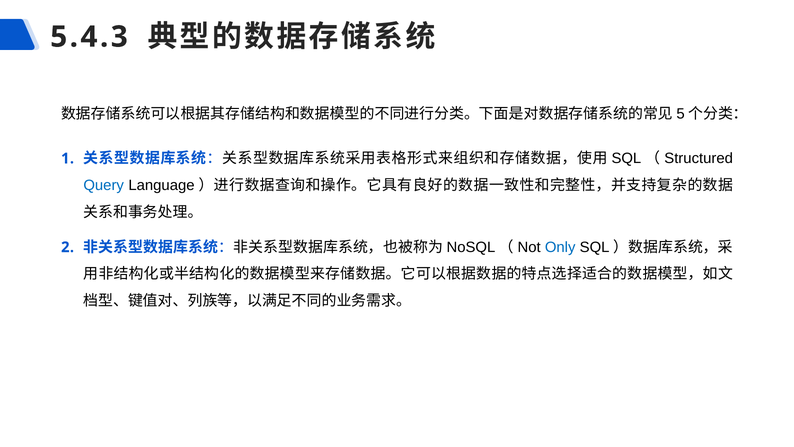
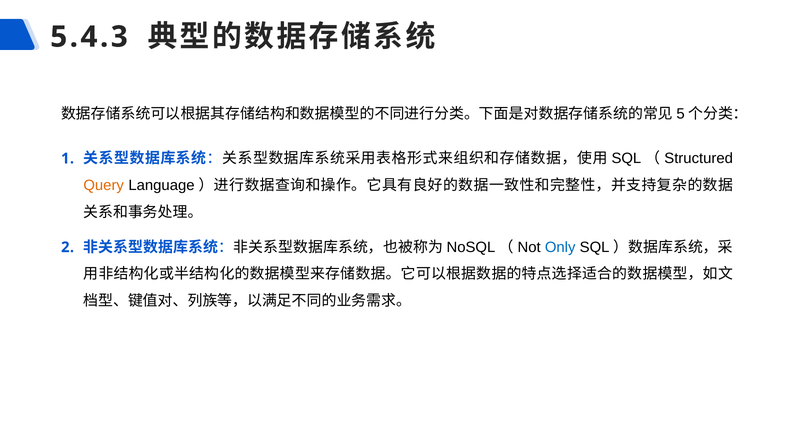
Query colour: blue -> orange
